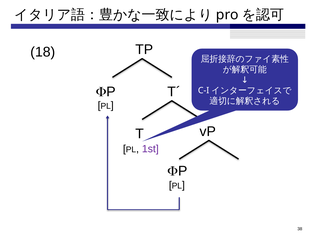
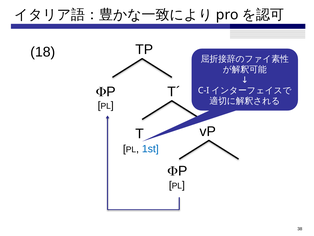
1st colour: purple -> blue
